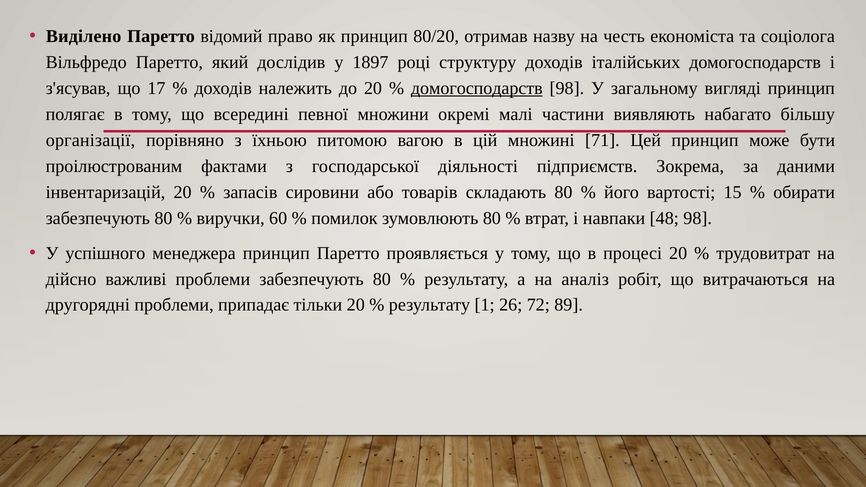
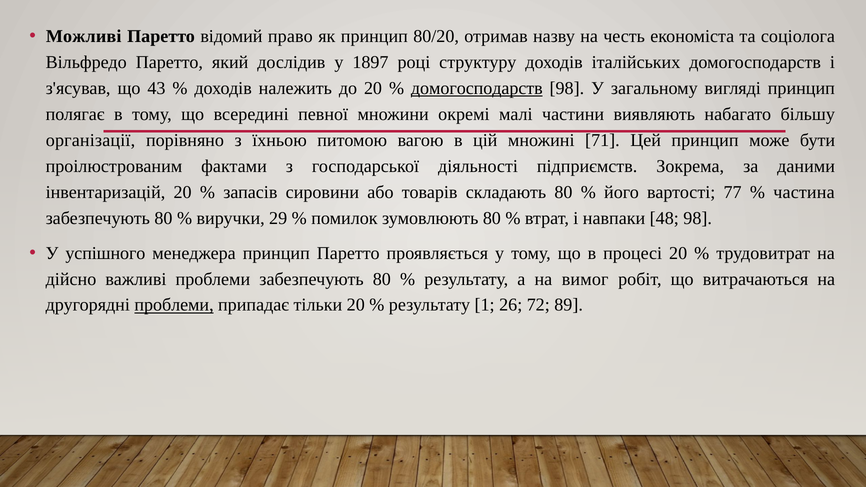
Виділено: Виділено -> Можливі
17: 17 -> 43
15: 15 -> 77
обирати: обирати -> частина
60: 60 -> 29
аналіз: аналіз -> вимог
проблеми at (174, 305) underline: none -> present
